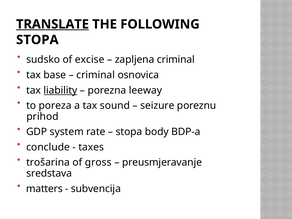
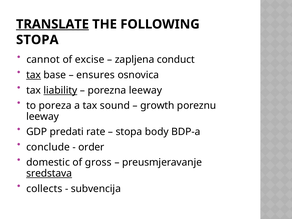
sudsko: sudsko -> cannot
zapljena criminal: criminal -> conduct
tax at (34, 75) underline: none -> present
criminal at (96, 75): criminal -> ensures
seizure: seizure -> growth
prihod at (43, 117): prihod -> leeway
system: system -> predati
taxes: taxes -> order
trošarina: trošarina -> domestic
sredstava underline: none -> present
matters: matters -> collects
